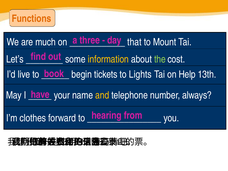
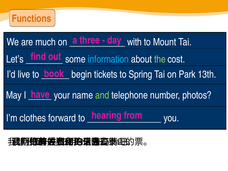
that: that -> with
information colour: yellow -> light blue
Lights: Lights -> Spring
Help: Help -> Park
and colour: yellow -> light green
always: always -> photos
